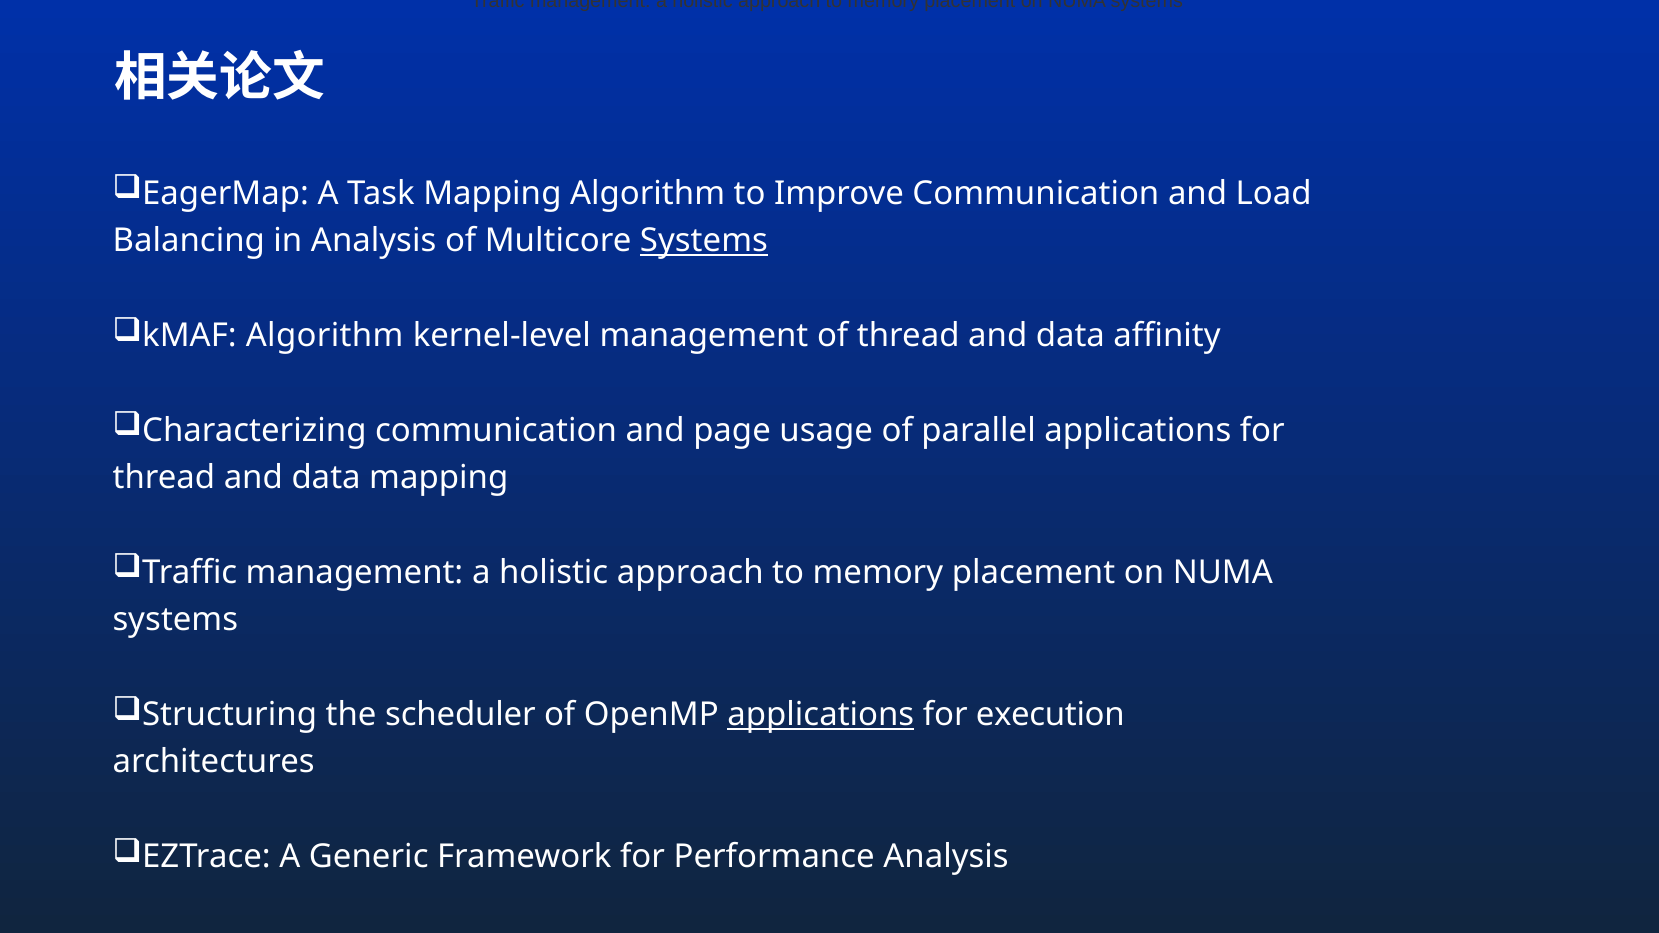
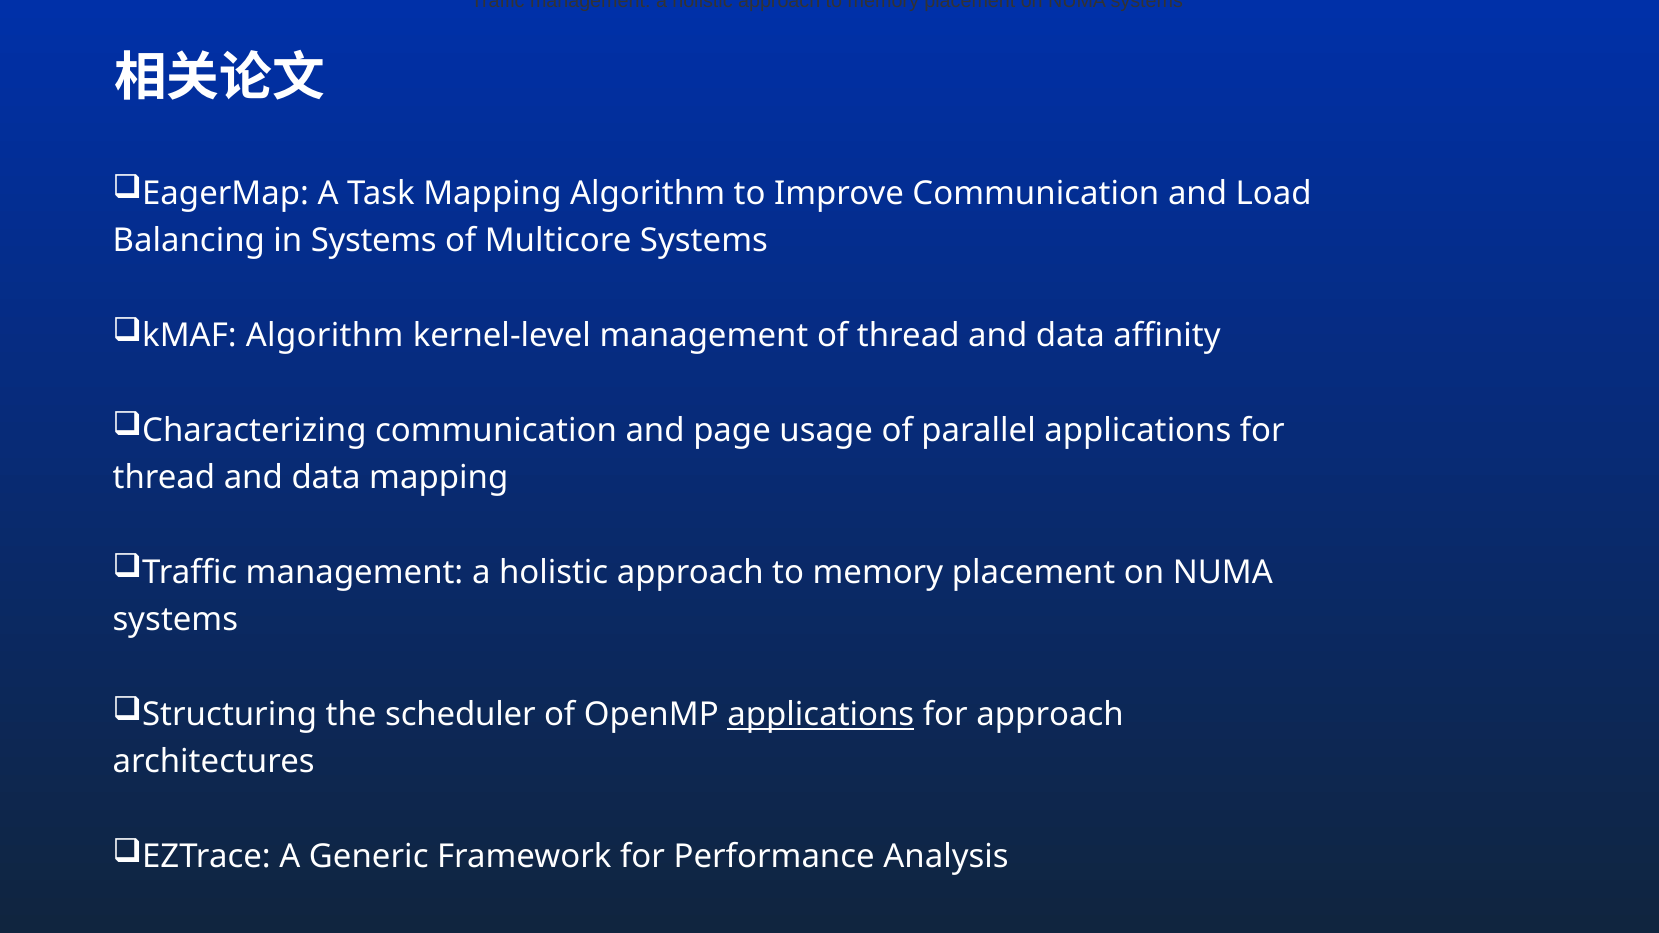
in Analysis: Analysis -> Systems
Systems at (704, 241) underline: present -> none
for execution: execution -> approach
